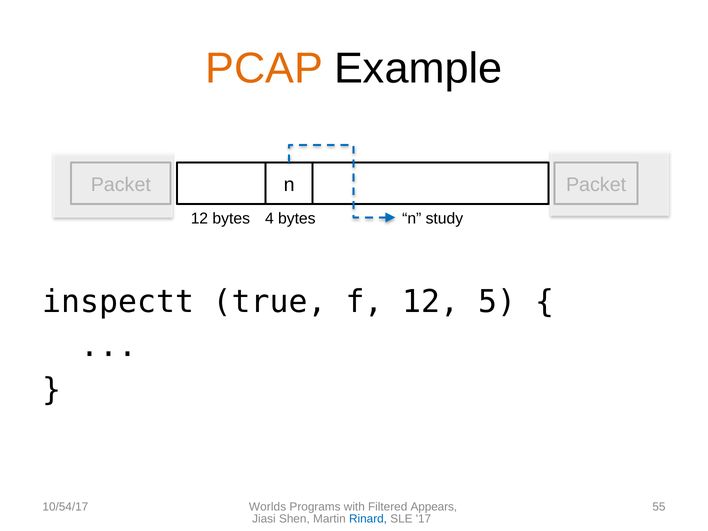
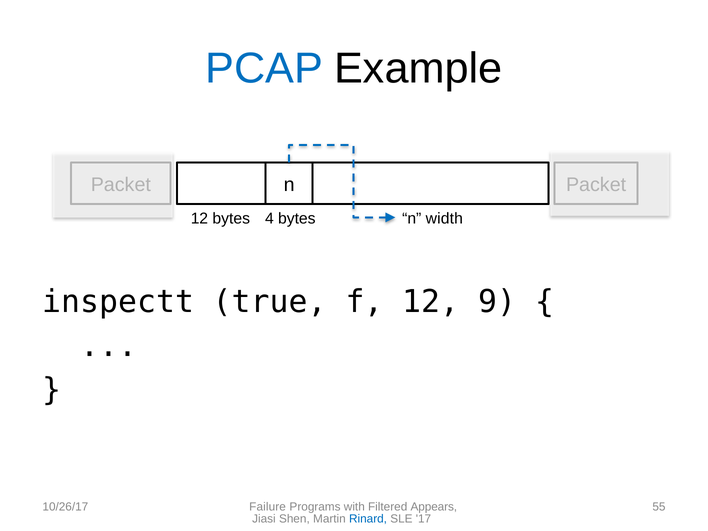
PCAP colour: orange -> blue
study: study -> width
5: 5 -> 9
10/54/17: 10/54/17 -> 10/26/17
Worlds: Worlds -> Failure
